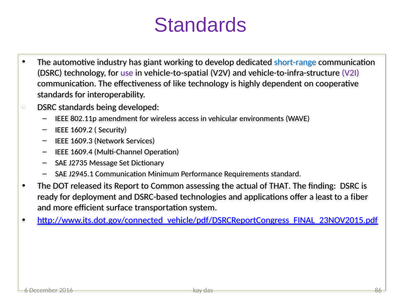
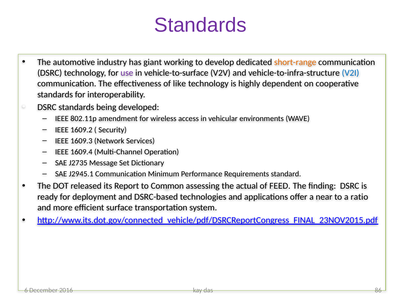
short-range colour: blue -> orange
vehicle-to-spatial: vehicle-to-spatial -> vehicle-to-surface
V2I colour: purple -> blue
THAT: THAT -> FEED
least: least -> near
fiber: fiber -> ratio
